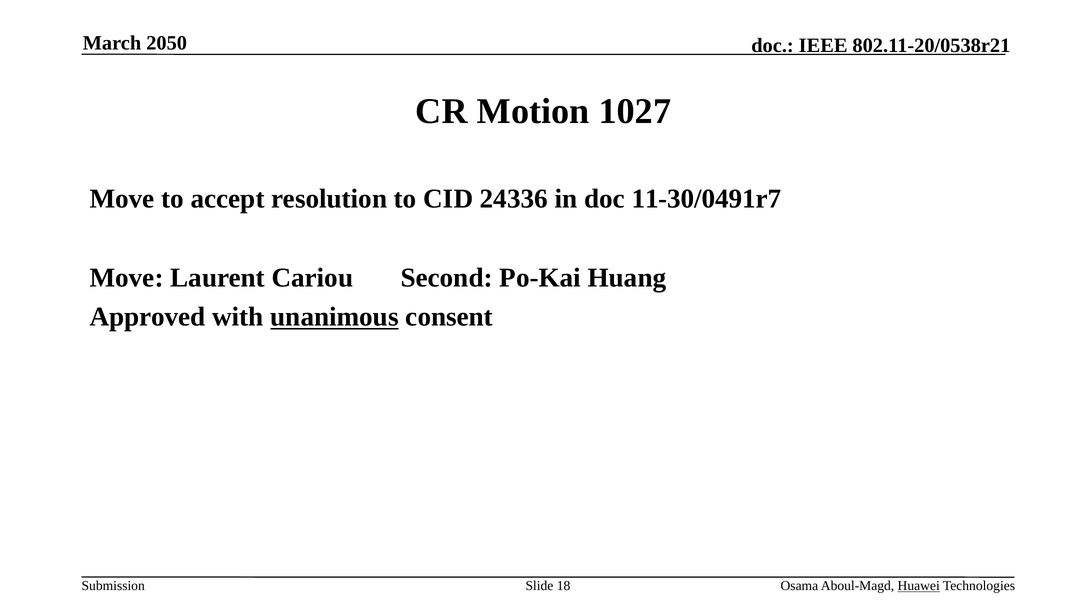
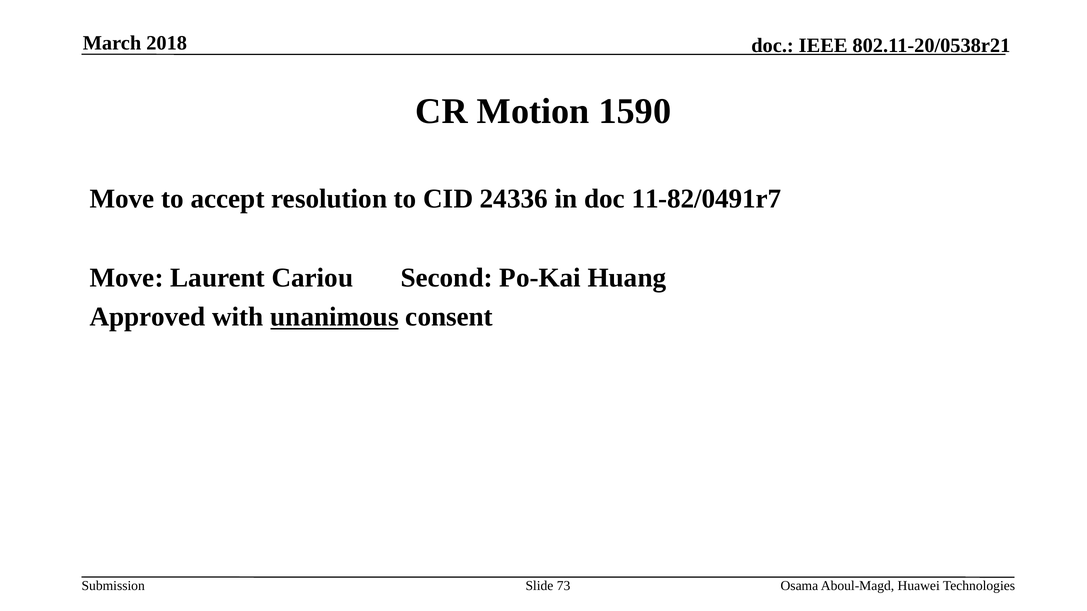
2050: 2050 -> 2018
1027: 1027 -> 1590
11-30/0491r7: 11-30/0491r7 -> 11-82/0491r7
18: 18 -> 73
Huawei underline: present -> none
